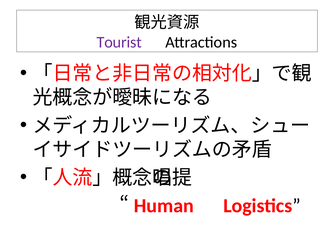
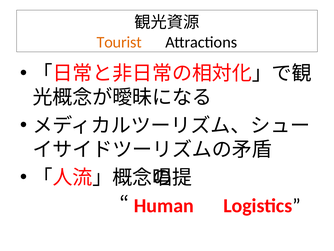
Tourist colour: purple -> orange
